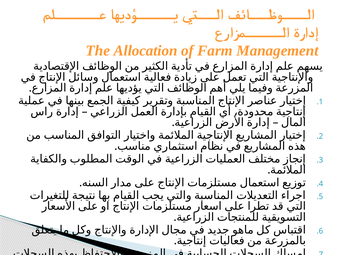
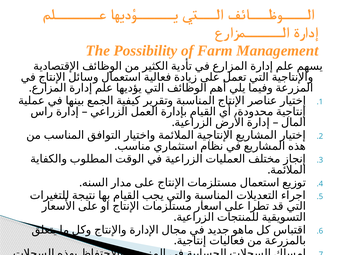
Allocation: Allocation -> Possibility
